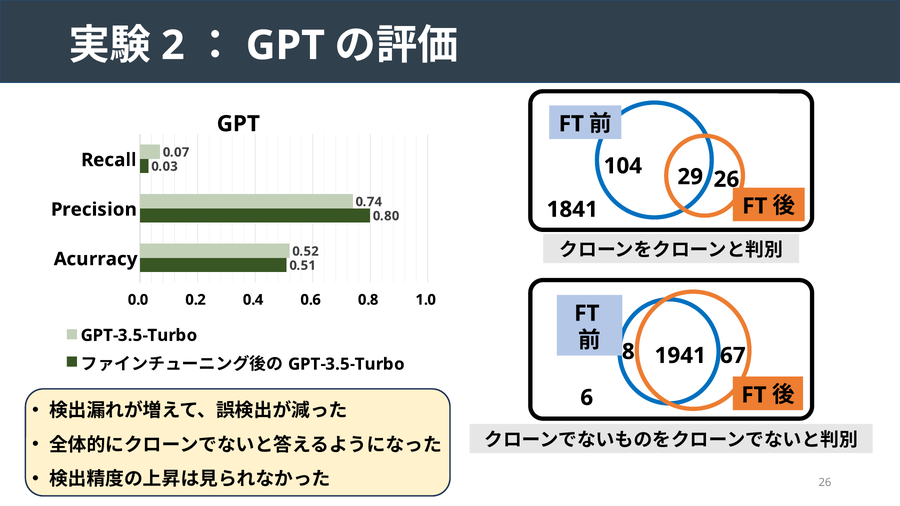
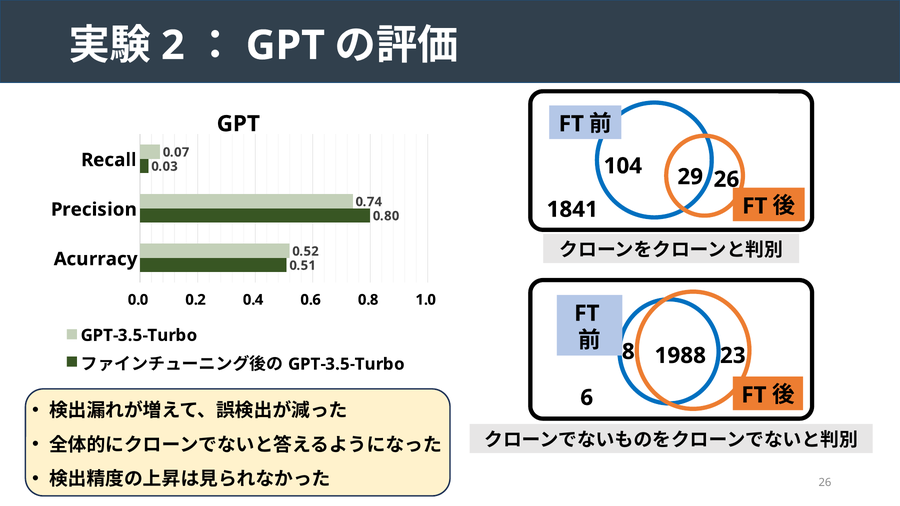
1941: 1941 -> 1988
67: 67 -> 23
